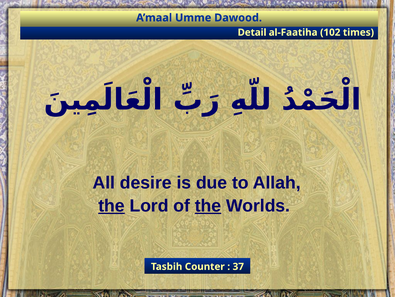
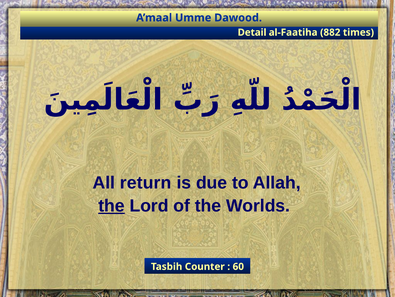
102: 102 -> 882
desire: desire -> return
the at (208, 205) underline: present -> none
37: 37 -> 60
